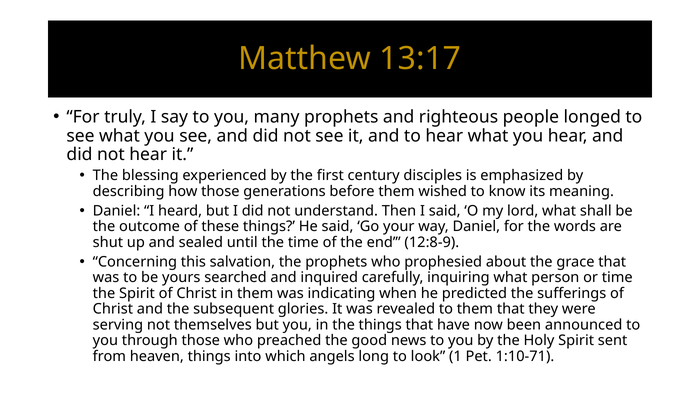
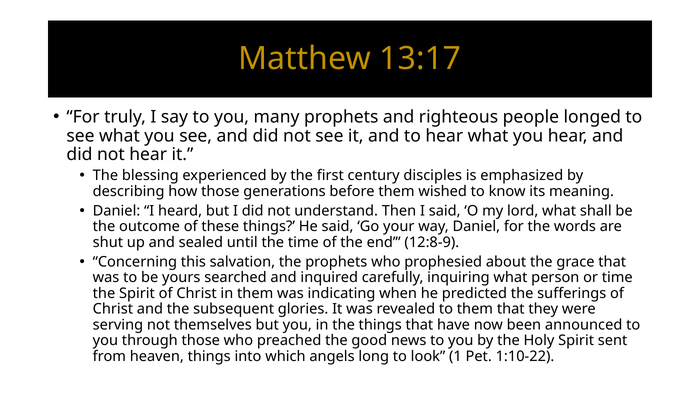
1:10-71: 1:10-71 -> 1:10-22
